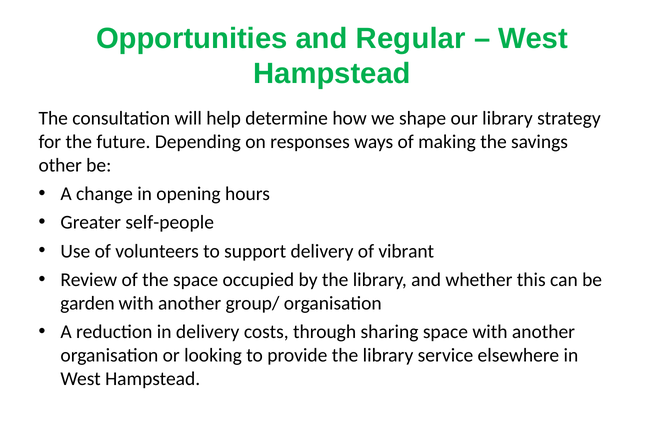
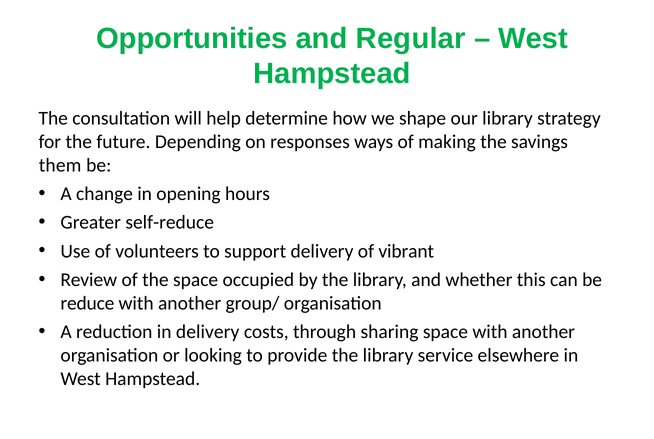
other: other -> them
self-people: self-people -> self-reduce
garden: garden -> reduce
